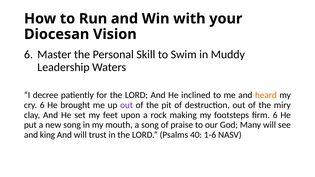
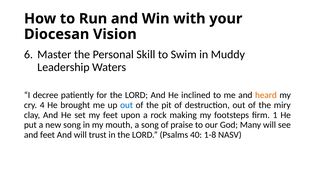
cry 6: 6 -> 4
out at (127, 105) colour: purple -> blue
firm 6: 6 -> 1
and king: king -> feet
1-6: 1-6 -> 1-8
